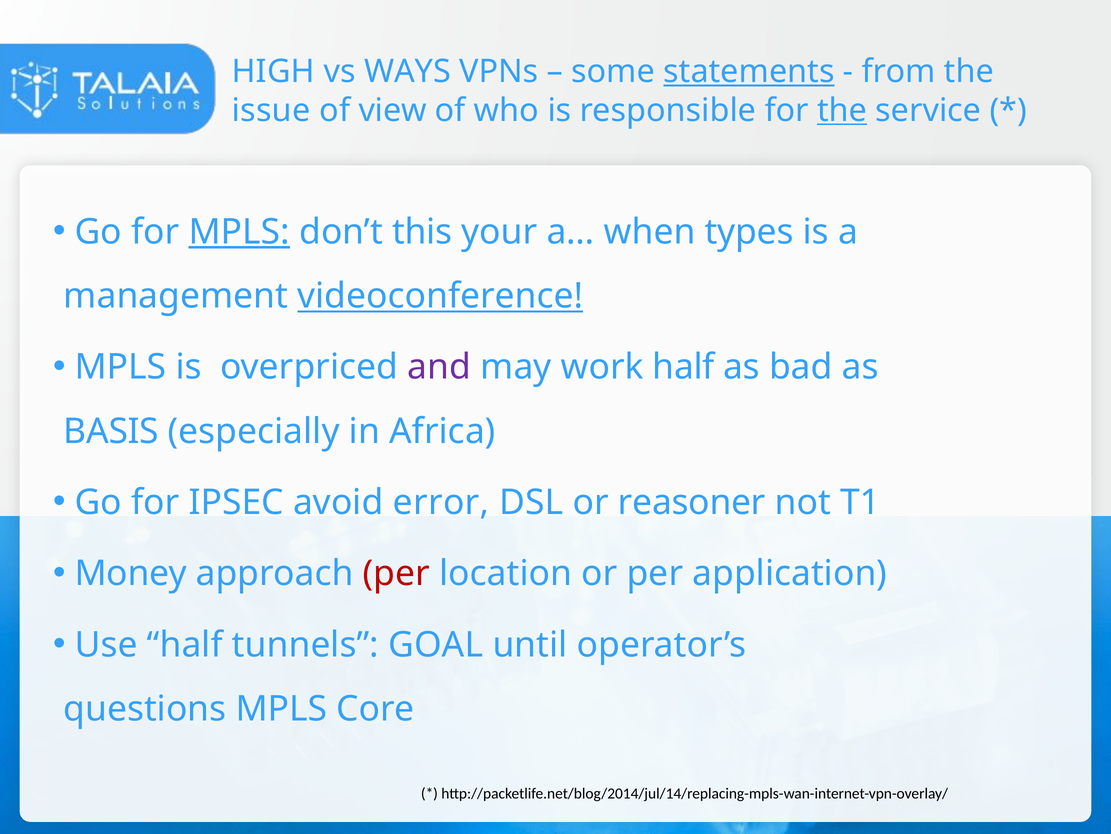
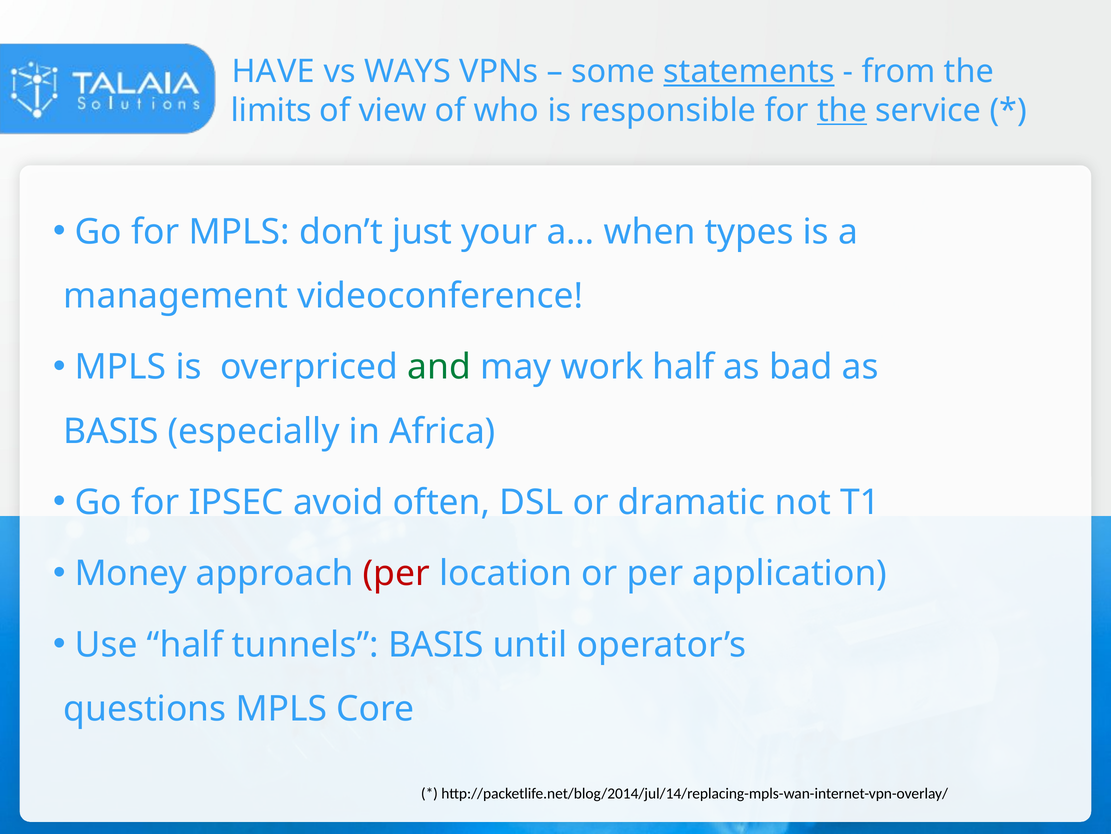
HIGH: HIGH -> HAVE
issue: issue -> limits
MPLS at (239, 232) underline: present -> none
this: this -> just
videoconference underline: present -> none
and colour: purple -> green
error: error -> often
reasoner: reasoner -> dramatic
tunnels GOAL: GOAL -> BASIS
